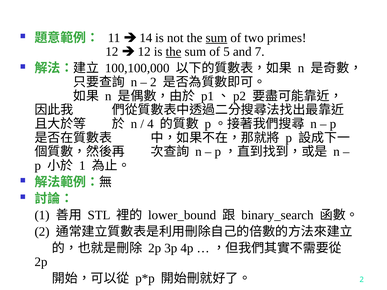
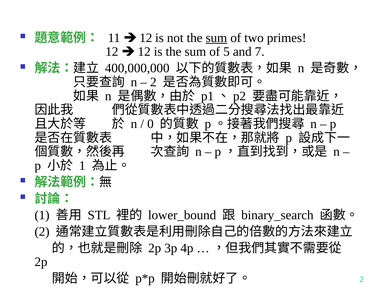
14 at (146, 38): 14 -> 12
the at (174, 52) underline: present -> none
100,100,000: 100,100,000 -> 400,000,000
4: 4 -> 0
